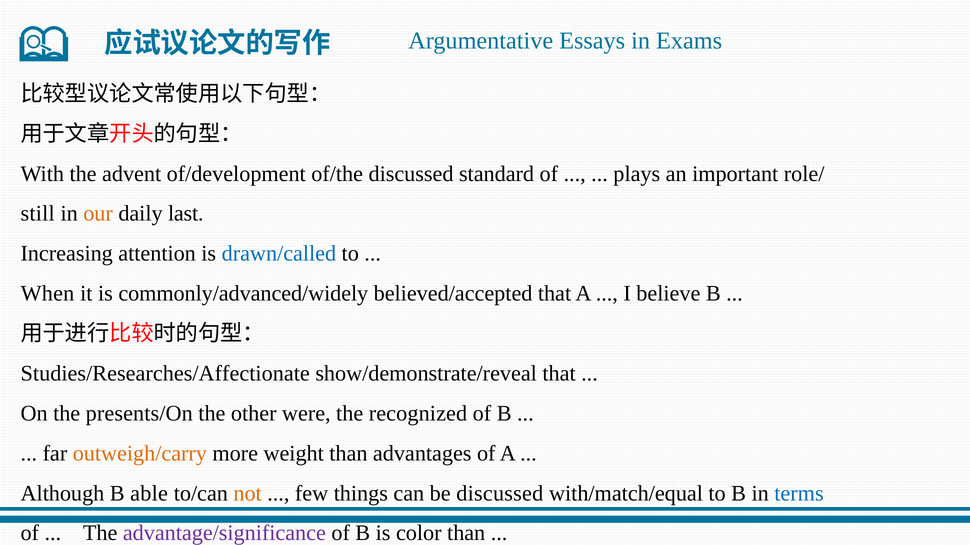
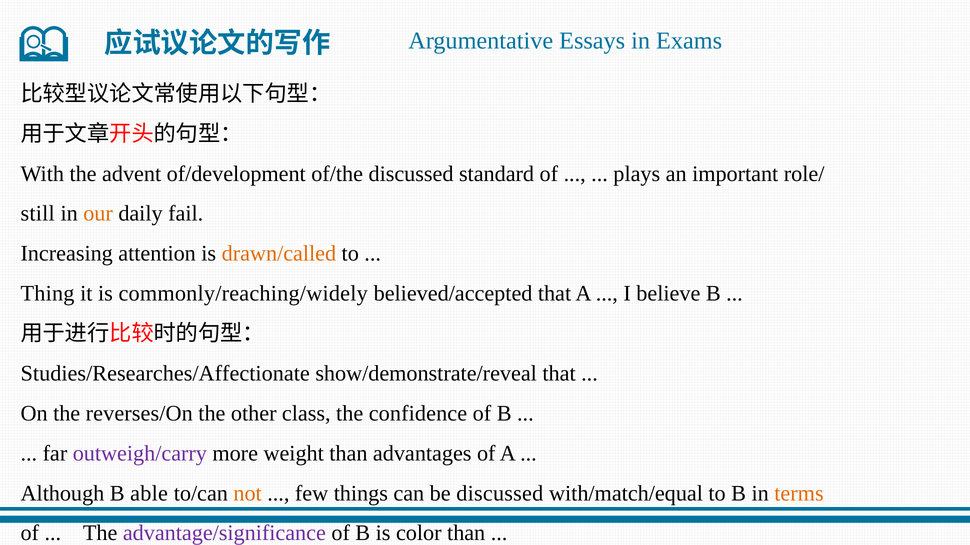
last: last -> fail
drawn/called colour: blue -> orange
When: When -> Thing
commonly/advanced/widely: commonly/advanced/widely -> commonly/reaching/widely
presents/On: presents/On -> reverses/On
were: were -> class
recognized: recognized -> confidence
outweigh/carry colour: orange -> purple
terms colour: blue -> orange
